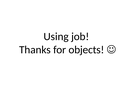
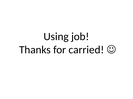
objects: objects -> carried
